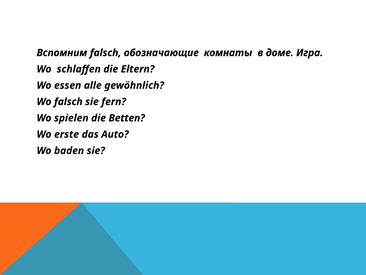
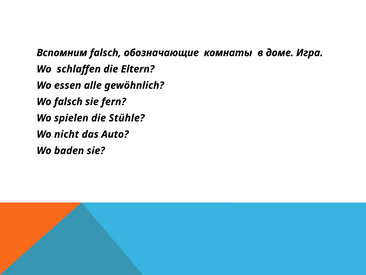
Betten: Betten -> Stühle
erste: erste -> nicht
